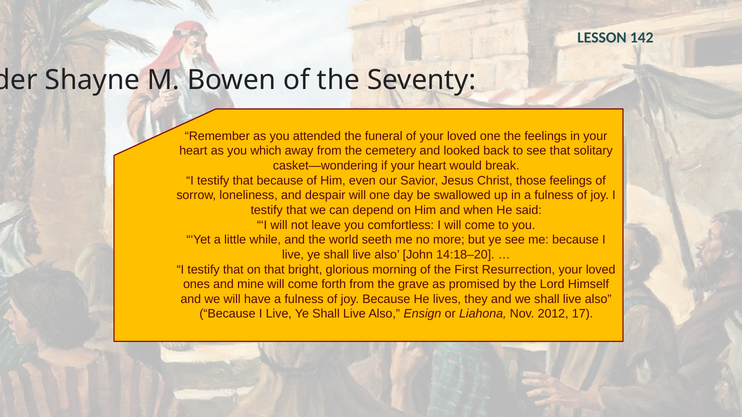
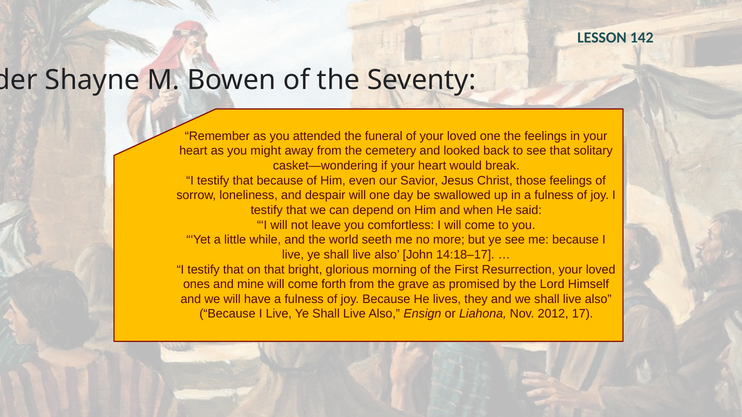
which: which -> might
14:18–20: 14:18–20 -> 14:18–17
